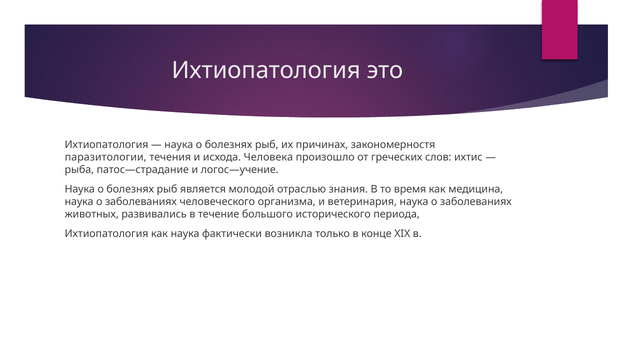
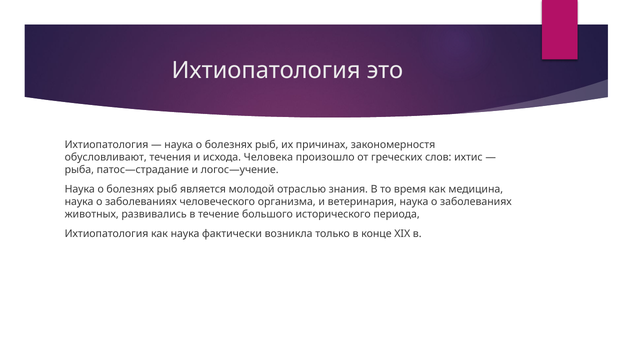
паразитологии: паразитологии -> обусловливают
